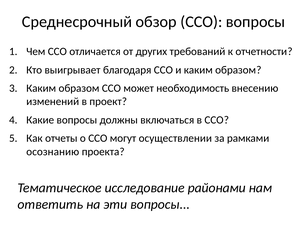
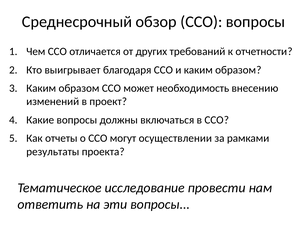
осознанию: осознанию -> результаты
районами: районами -> провести
